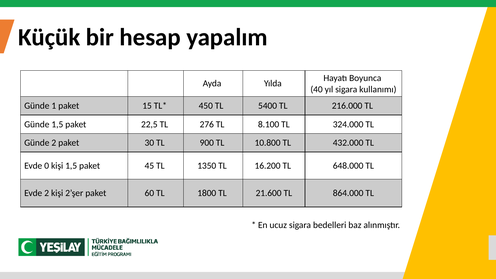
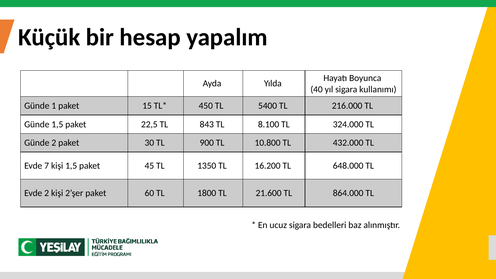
276: 276 -> 843
0: 0 -> 7
